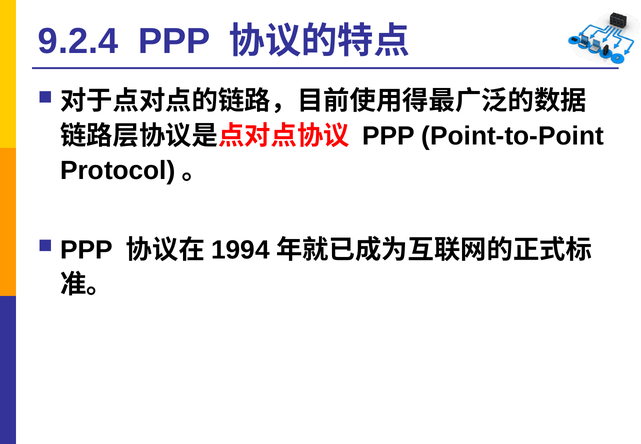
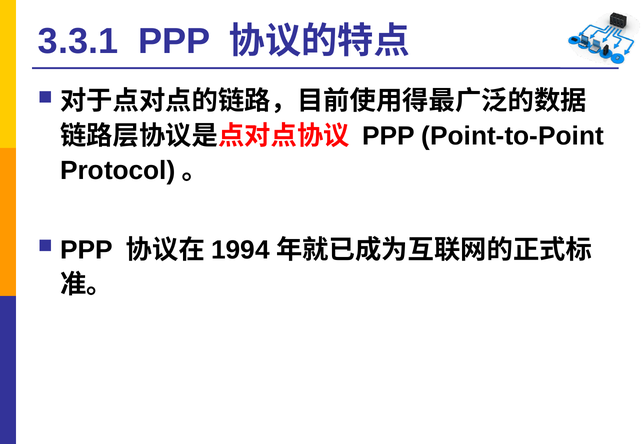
9.2.4: 9.2.4 -> 3.3.1
